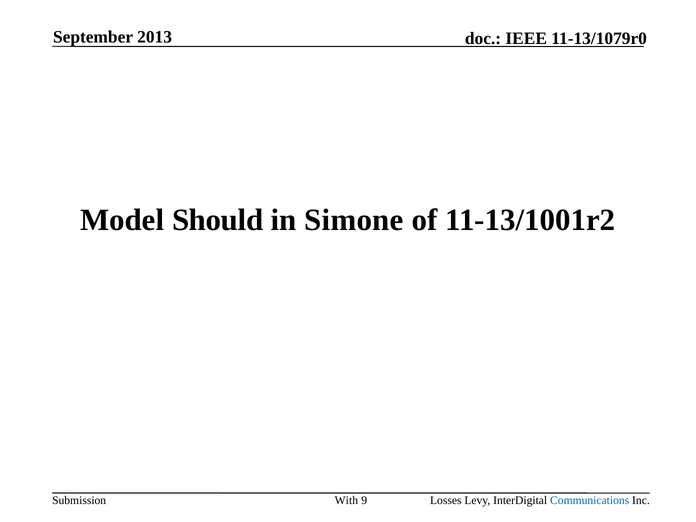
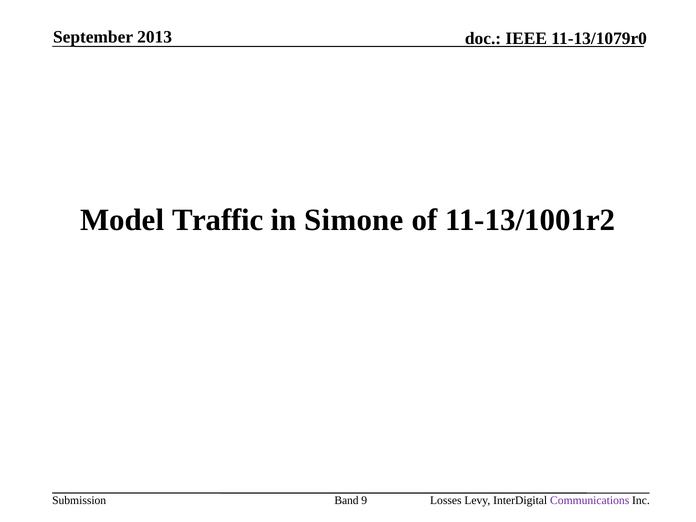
Should: Should -> Traffic
With: With -> Band
Communications colour: blue -> purple
